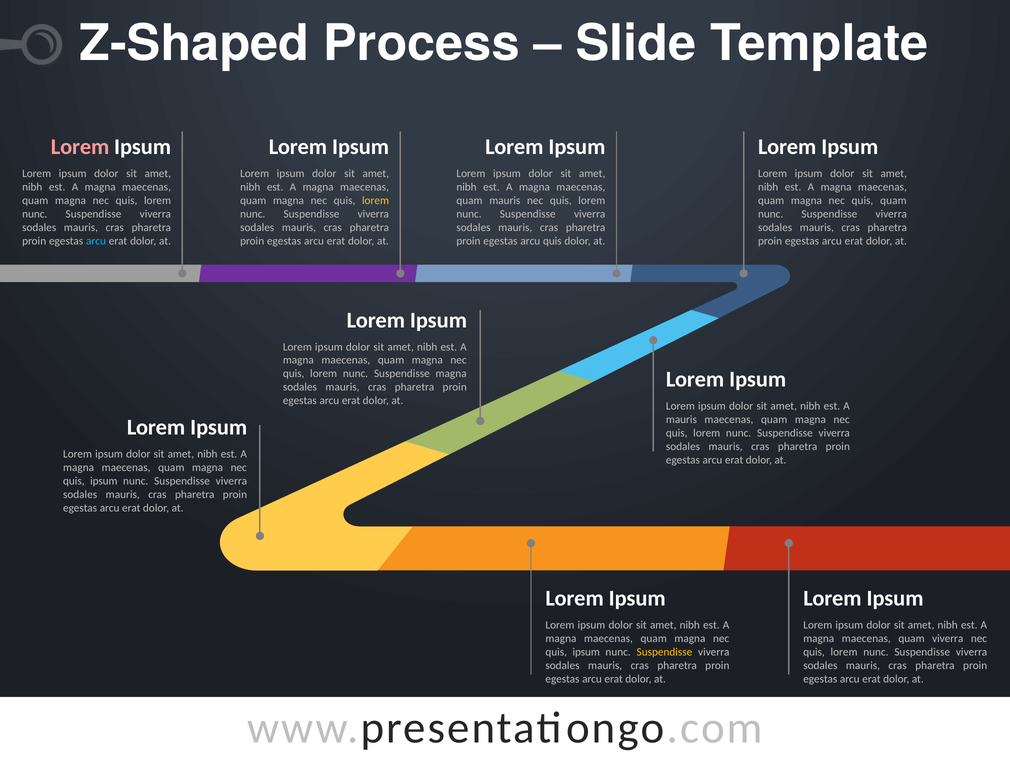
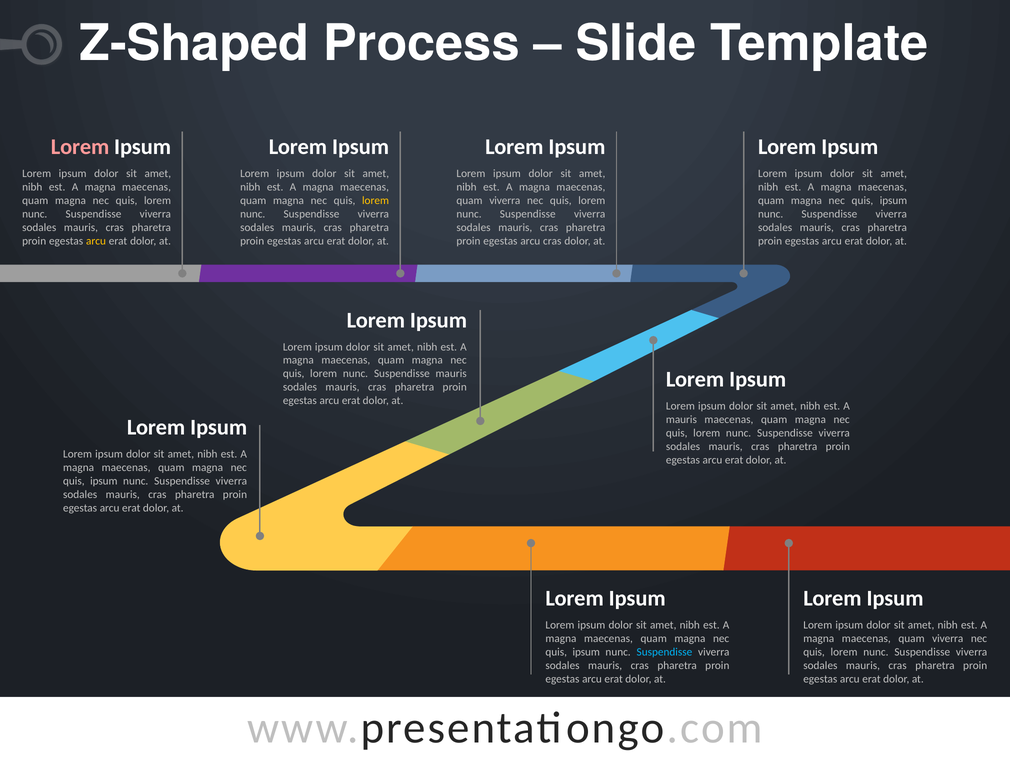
mauris at (505, 200): mauris -> viverra
quam at (893, 200): quam -> ipsum
arcu at (96, 241) colour: light blue -> yellow
arcu quis: quis -> cras
Suspendisse magna: magna -> mauris
Suspendisse at (664, 651) colour: yellow -> light blue
